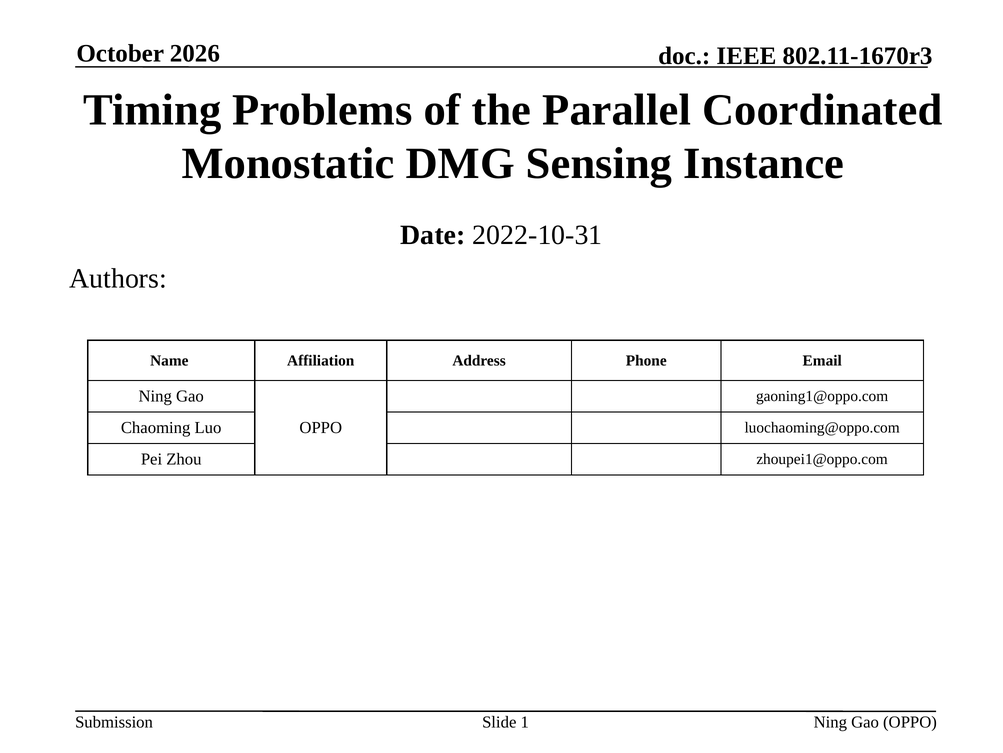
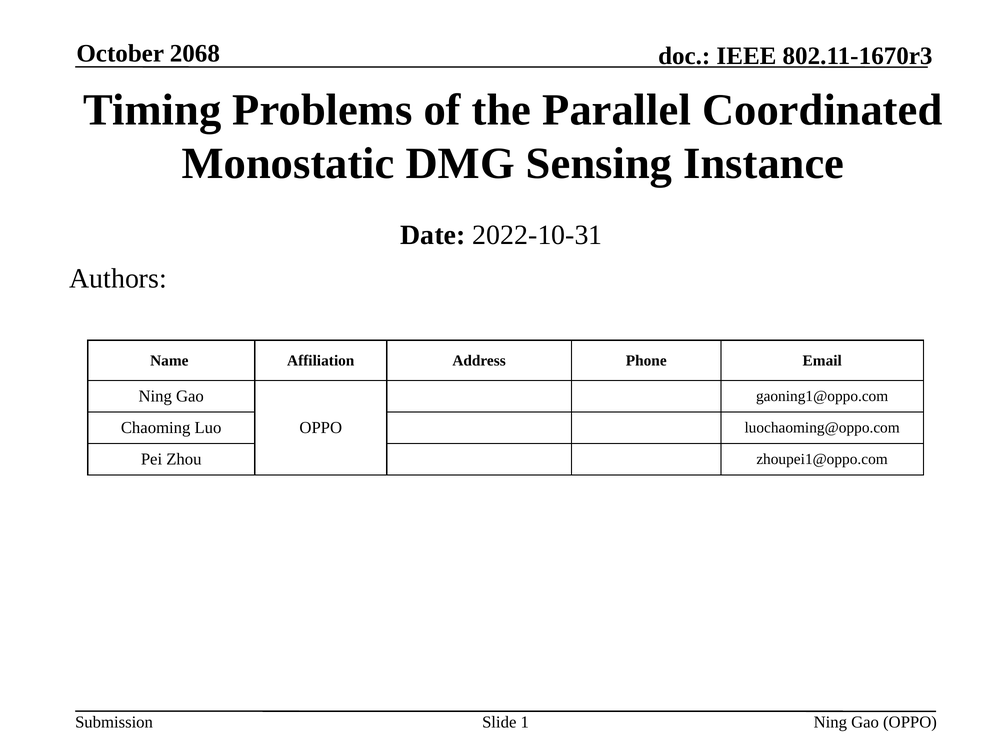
2026: 2026 -> 2068
